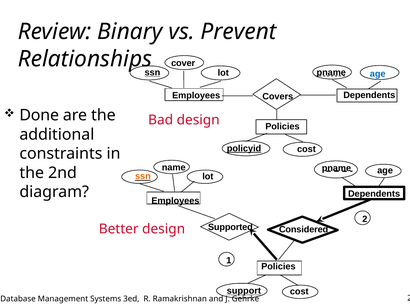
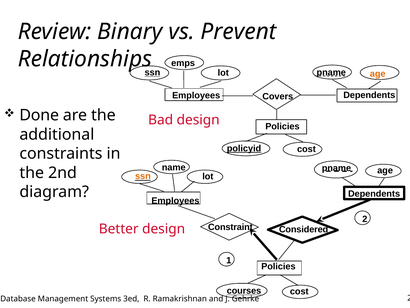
cover: cover -> emps
age at (378, 74) colour: blue -> orange
Supported: Supported -> Constraint
support: support -> courses
